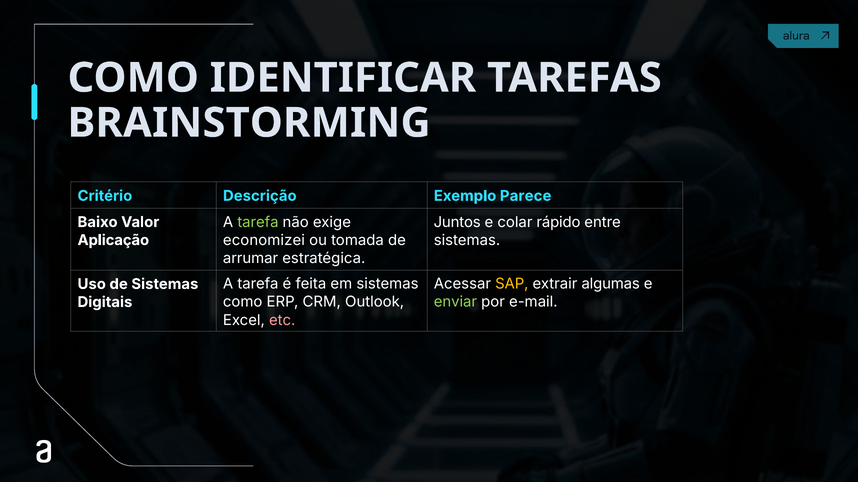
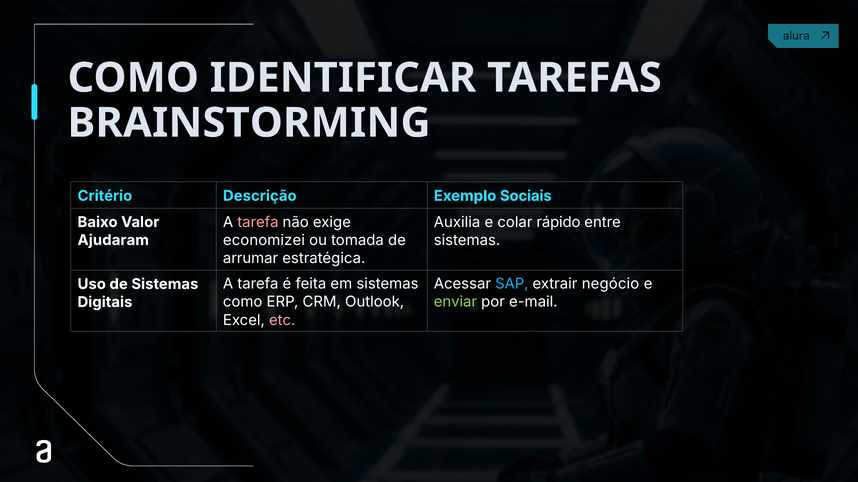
Parece: Parece -> Sociais
tarefa at (258, 222) colour: light green -> pink
Juntos: Juntos -> Auxilia
Aplicação: Aplicação -> Ajudaram
SAP colour: yellow -> light blue
algumas: algumas -> negócio
